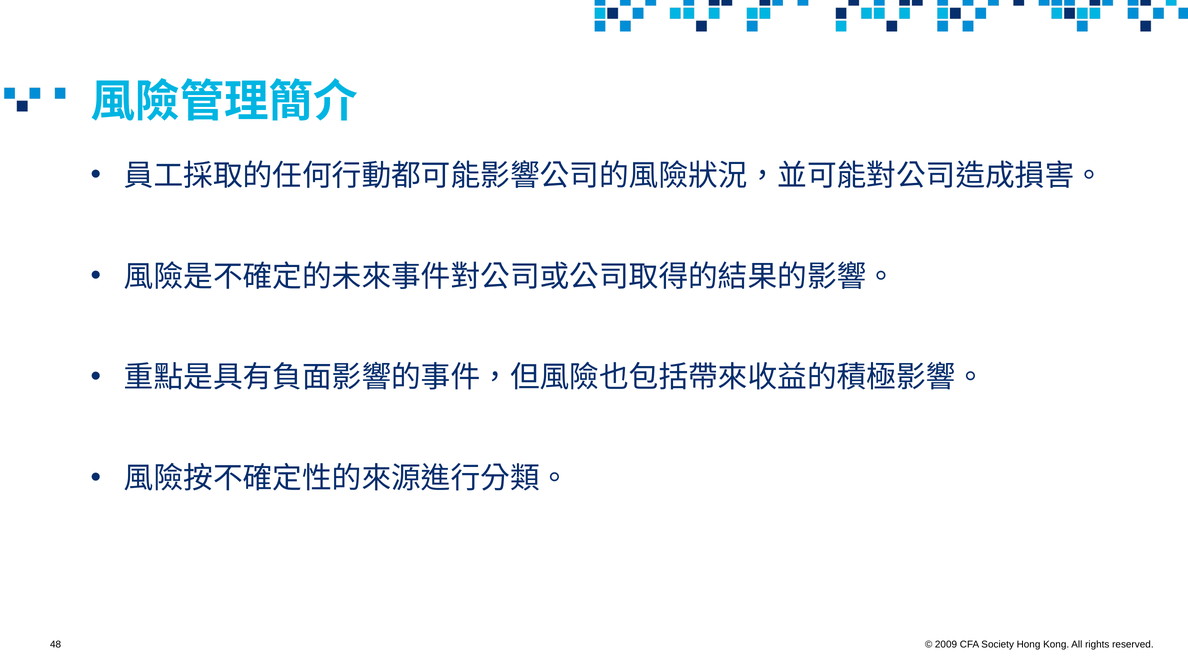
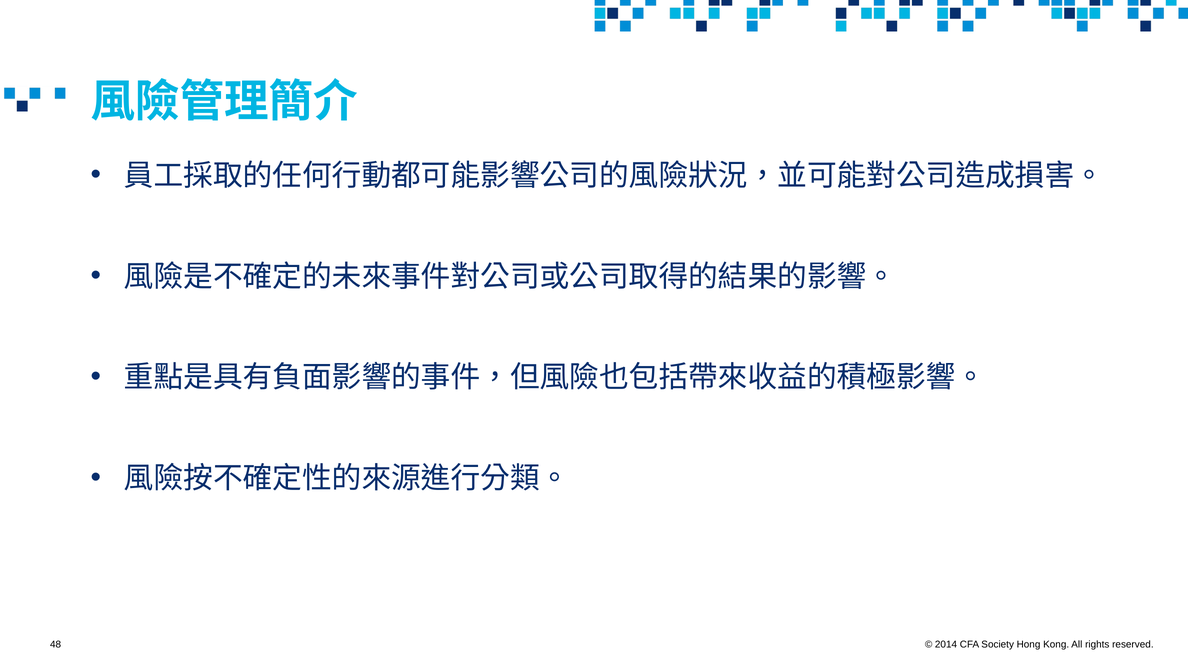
2009: 2009 -> 2014
